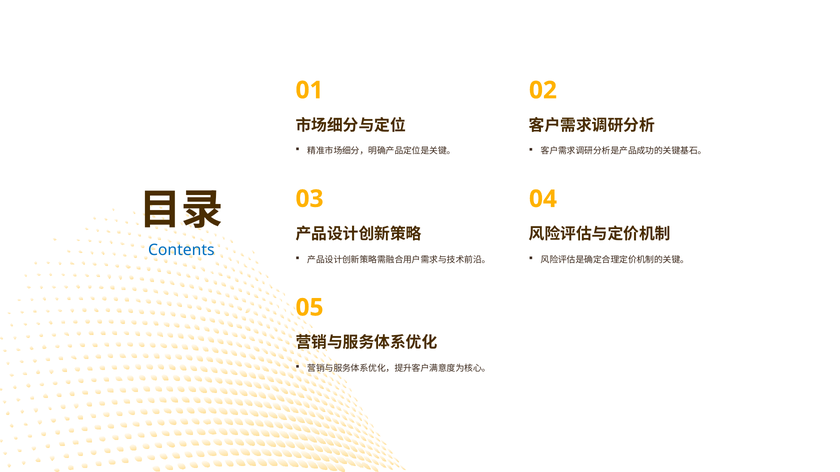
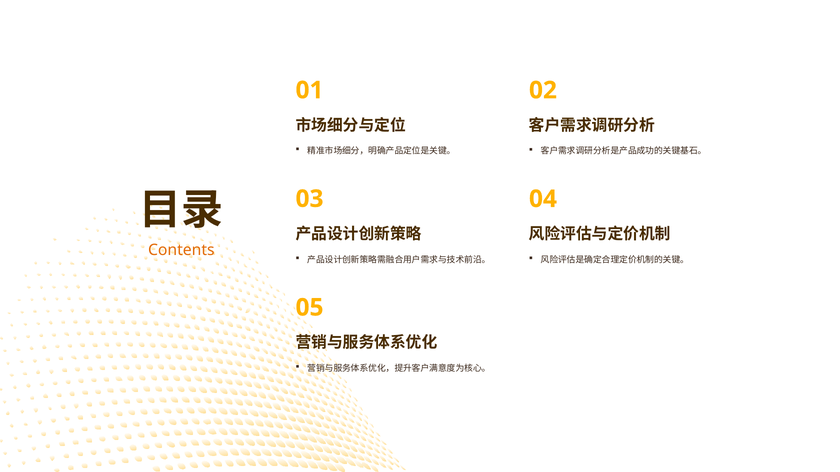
Contents colour: blue -> orange
